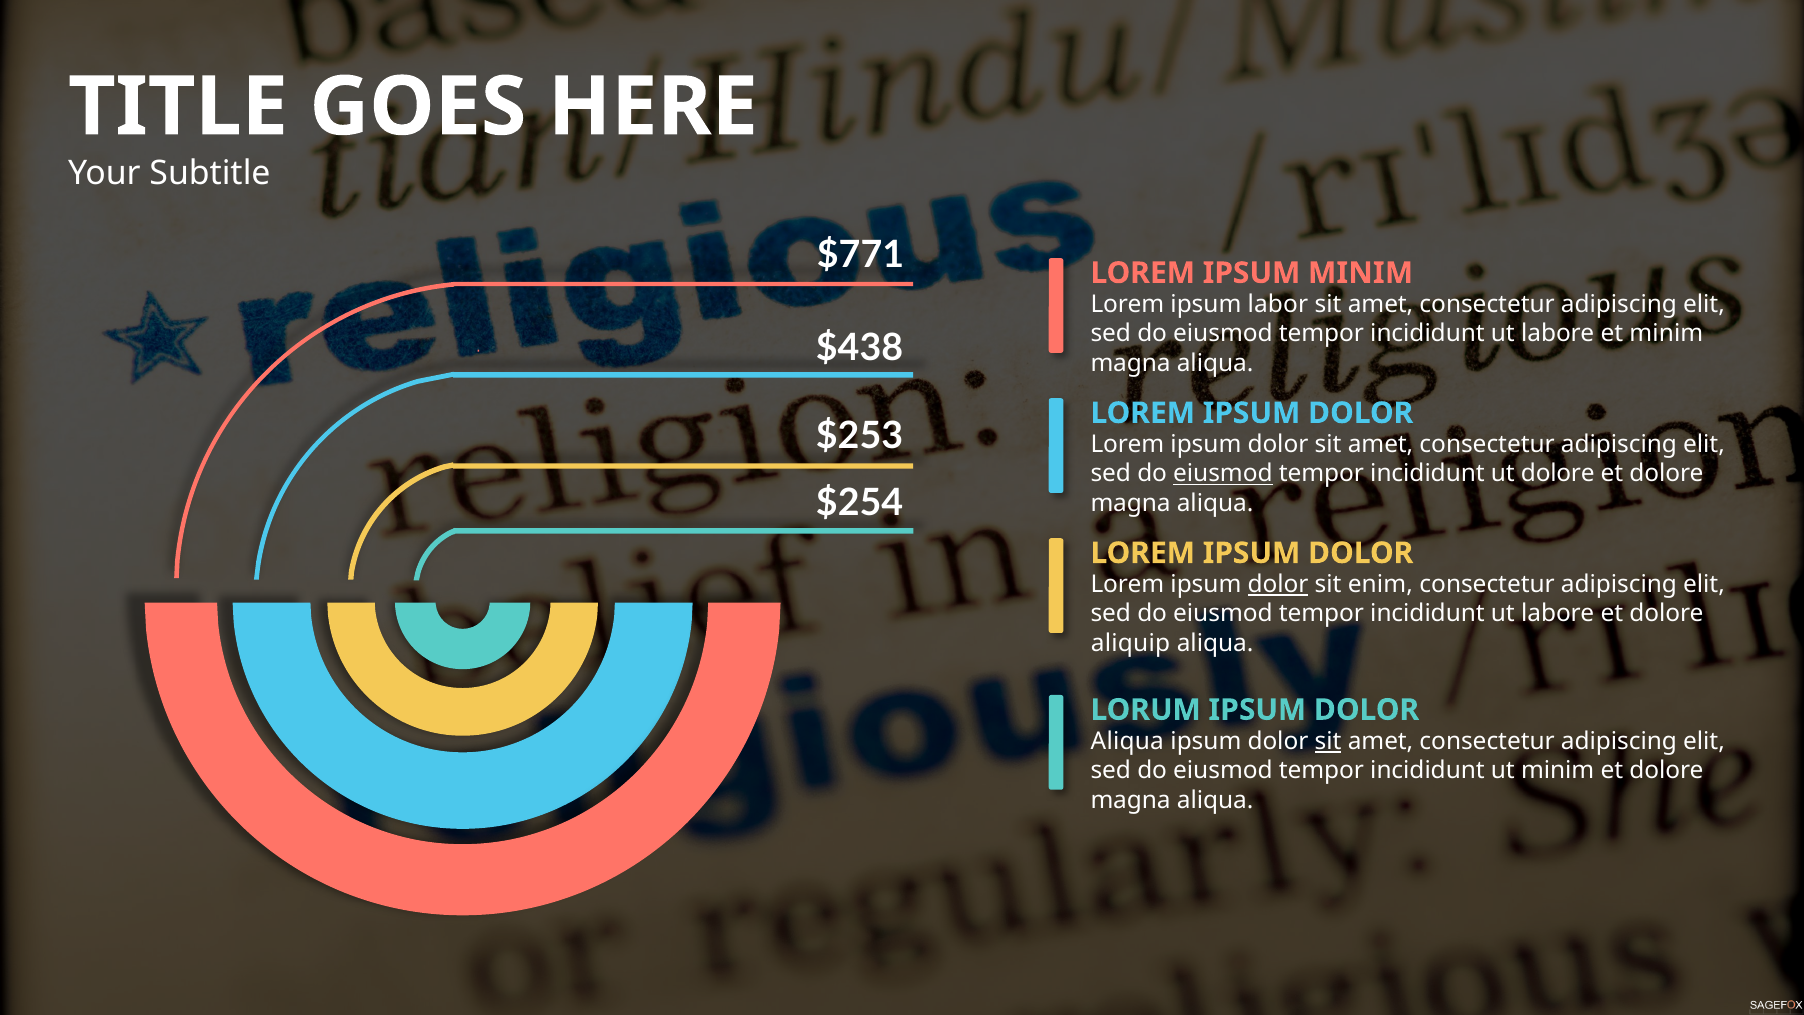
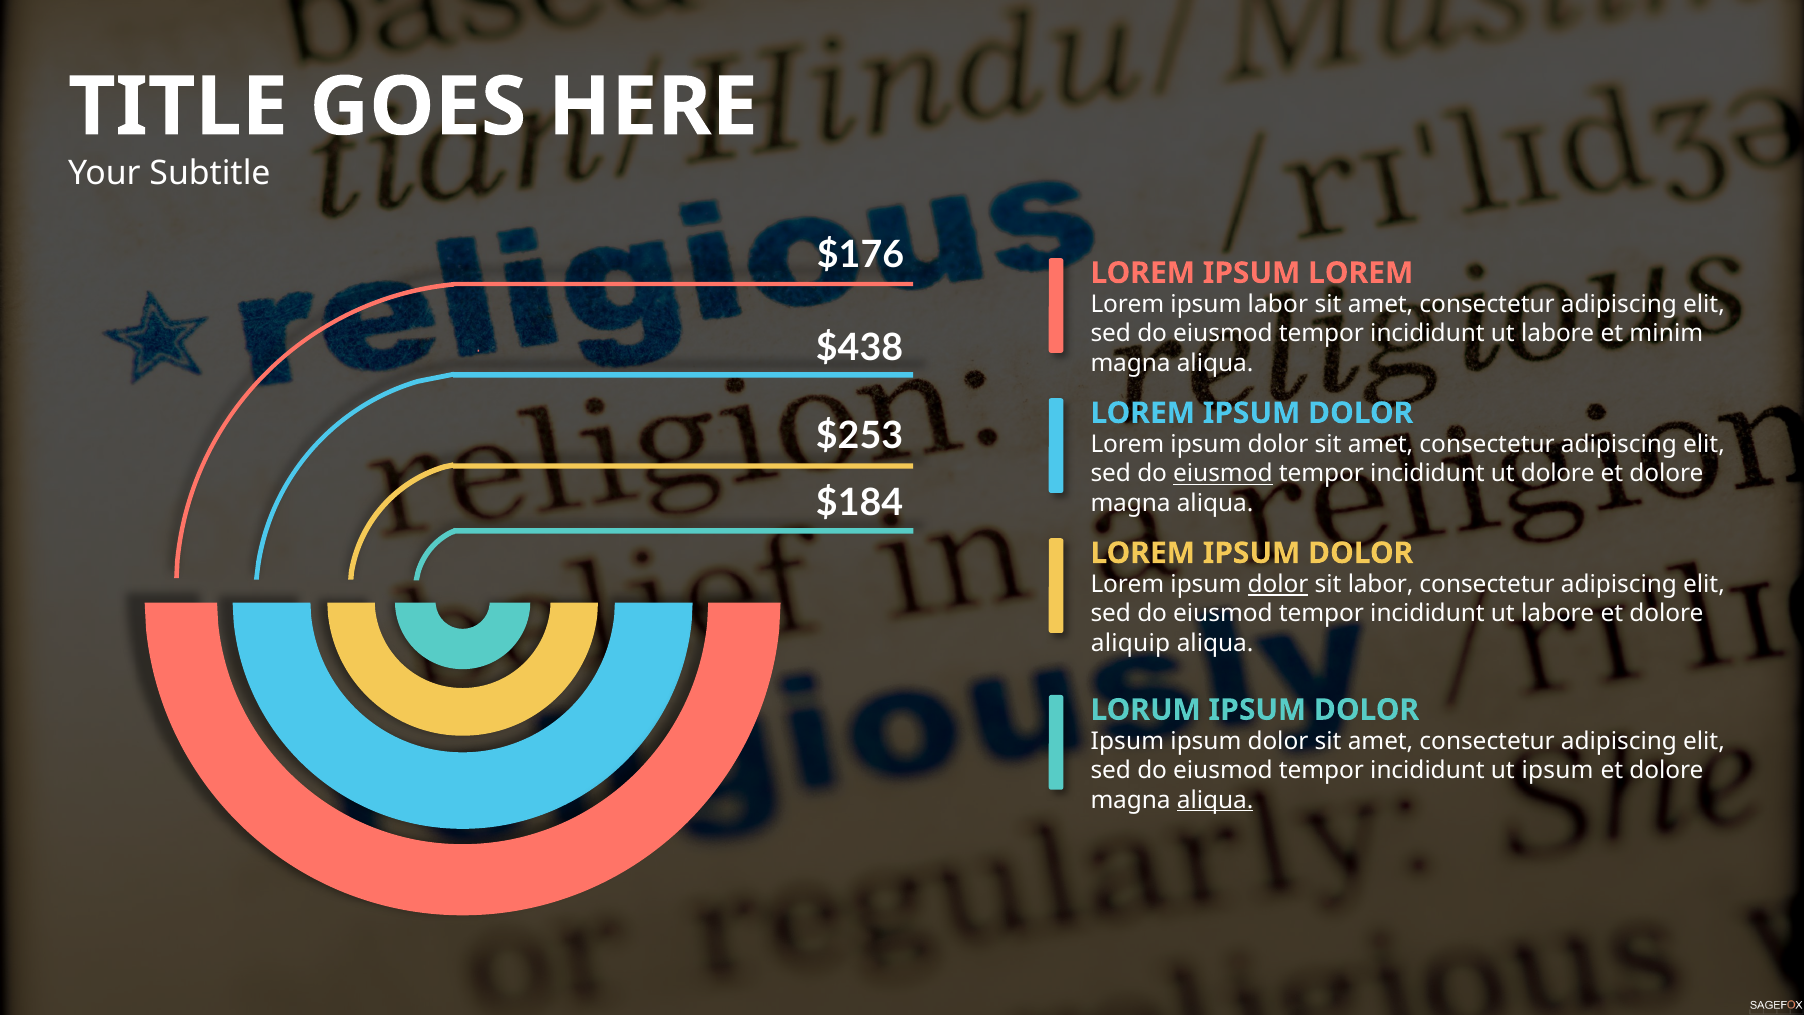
$771: $771 -> $176
IPSUM MINIM: MINIM -> LOREM
$254: $254 -> $184
sit enim: enim -> labor
Aliqua at (1127, 741): Aliqua -> Ipsum
sit at (1328, 741) underline: present -> none
ut minim: minim -> ipsum
aliqua at (1215, 800) underline: none -> present
